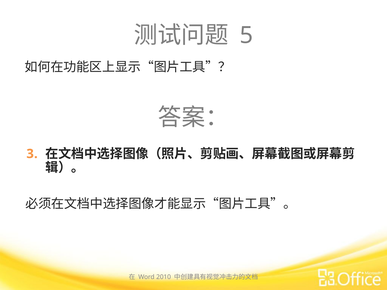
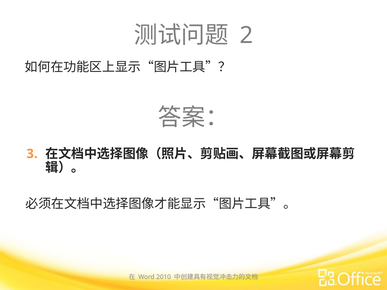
5: 5 -> 2
